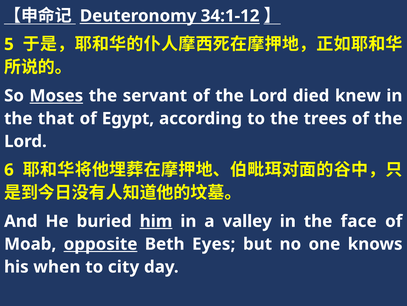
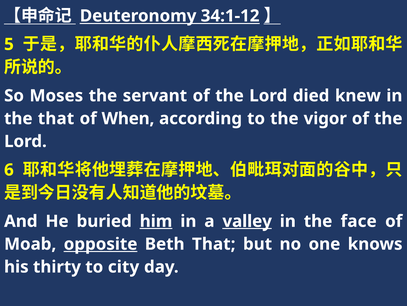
Moses underline: present -> none
Egypt: Egypt -> When
trees: trees -> vigor
valley underline: none -> present
Beth Eyes: Eyes -> That
when: when -> thirty
